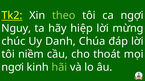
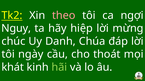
theo colour: light green -> pink
niềm: niềm -> ngày
ngơi: ngơi -> khát
